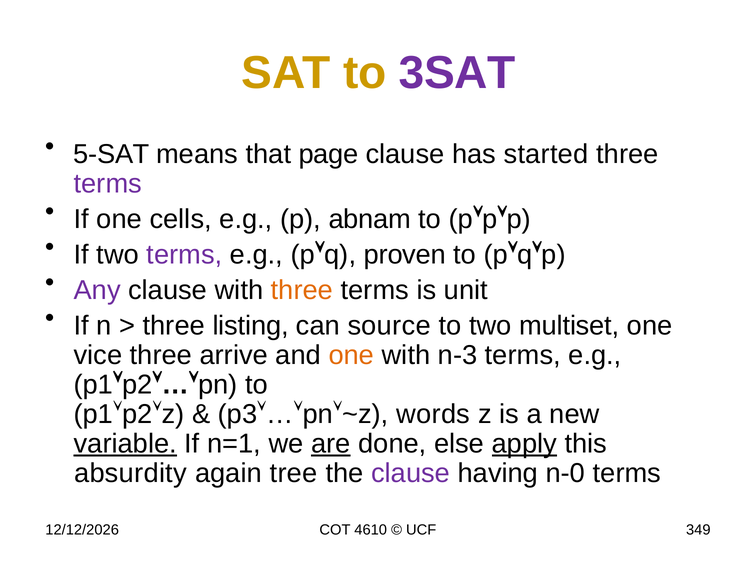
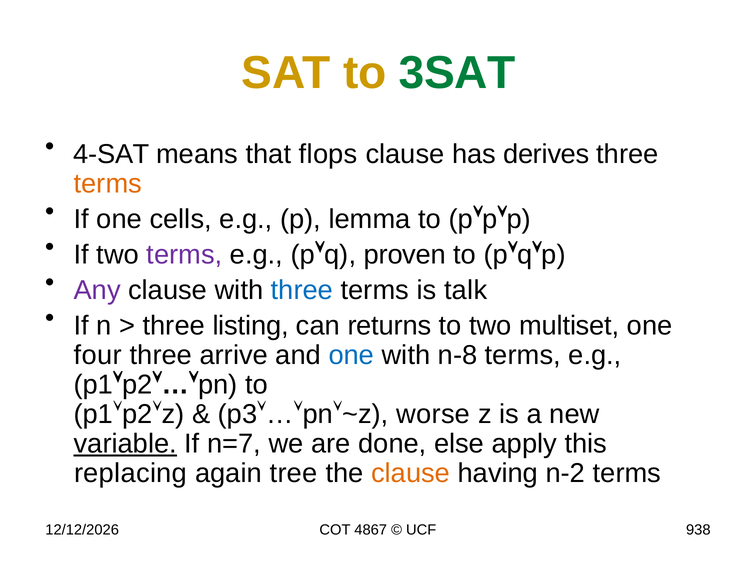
3SAT colour: purple -> green
5-SAT: 5-SAT -> 4-SAT
page: page -> flops
started: started -> derives
terms at (108, 184) colour: purple -> orange
abnam: abnam -> lemma
three at (302, 290) colour: orange -> blue
unit: unit -> talk
source: source -> returns
vice: vice -> four
one at (351, 355) colour: orange -> blue
n-3: n-3 -> n-8
words: words -> worse
n=1: n=1 -> n=7
are underline: present -> none
apply underline: present -> none
absurdity: absurdity -> replacing
clause at (411, 473) colour: purple -> orange
n-0: n-0 -> n-2
4610: 4610 -> 4867
349: 349 -> 938
